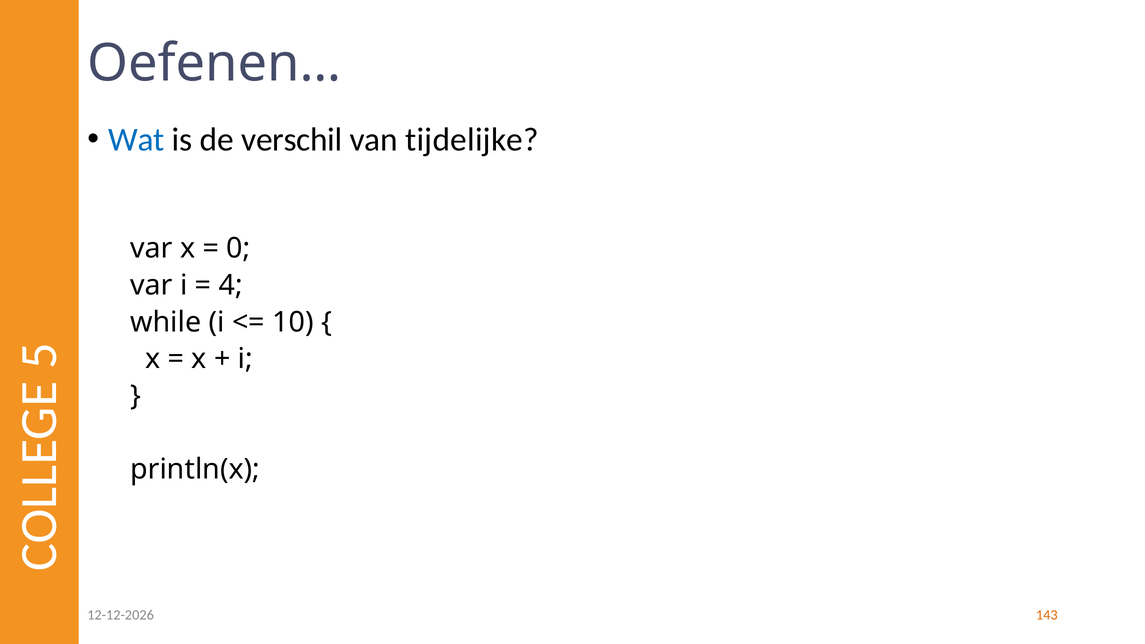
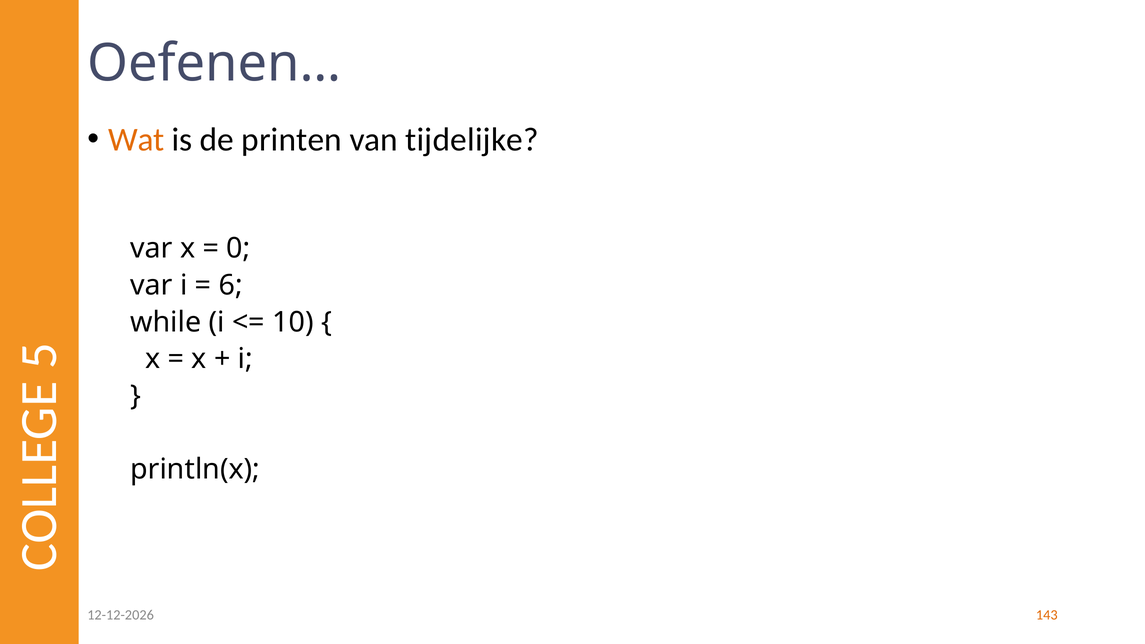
Wat colour: blue -> orange
verschil: verschil -> printen
4: 4 -> 6
